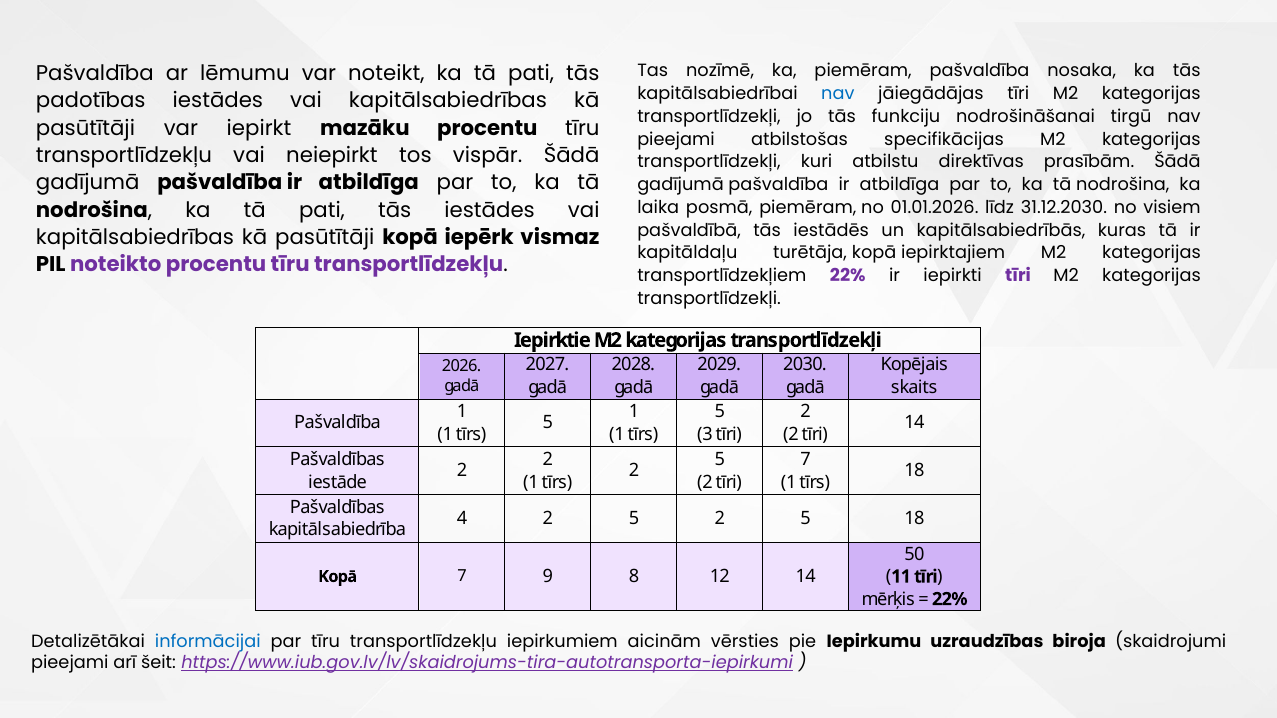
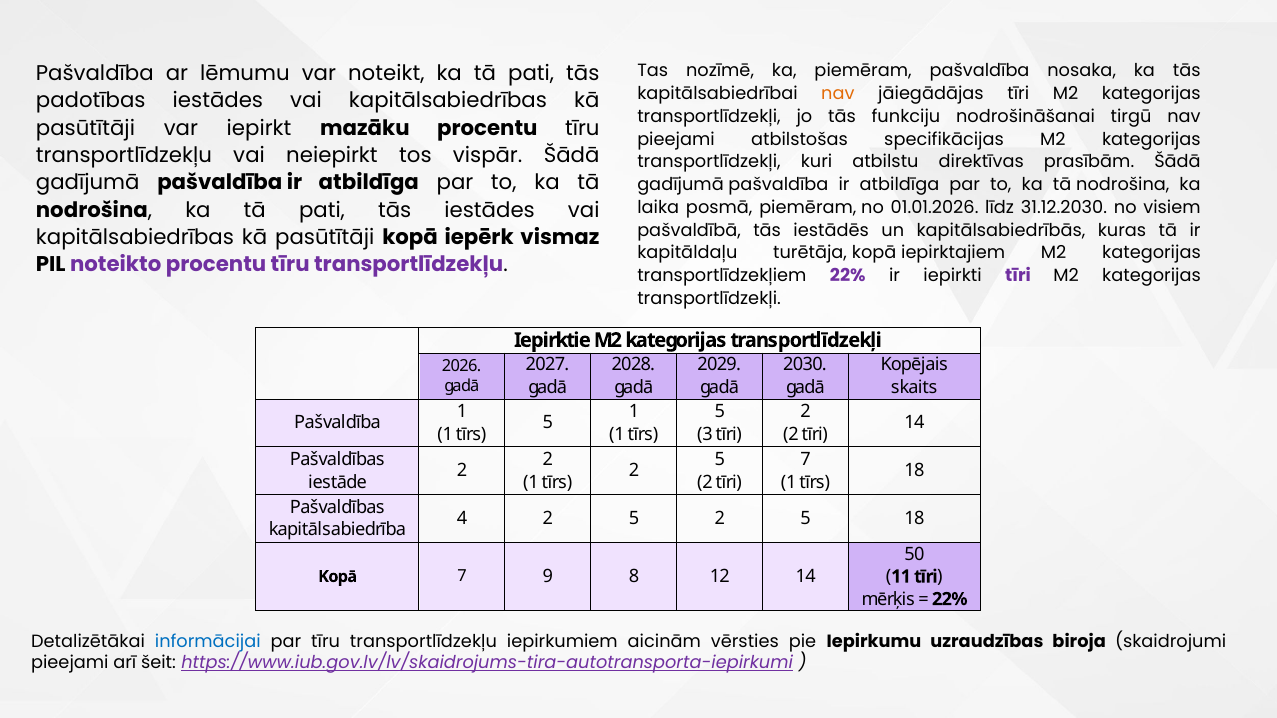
nav at (838, 94) colour: blue -> orange
